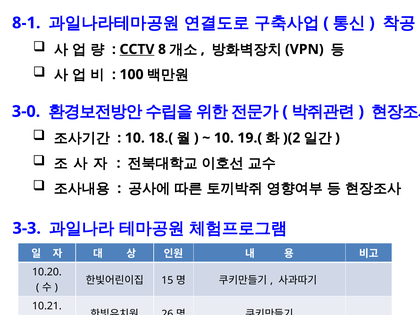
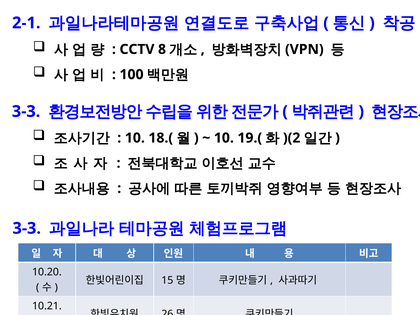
8-1: 8-1 -> 2-1
CCTV underline: present -> none
3-0 at (26, 111): 3-0 -> 3-3
